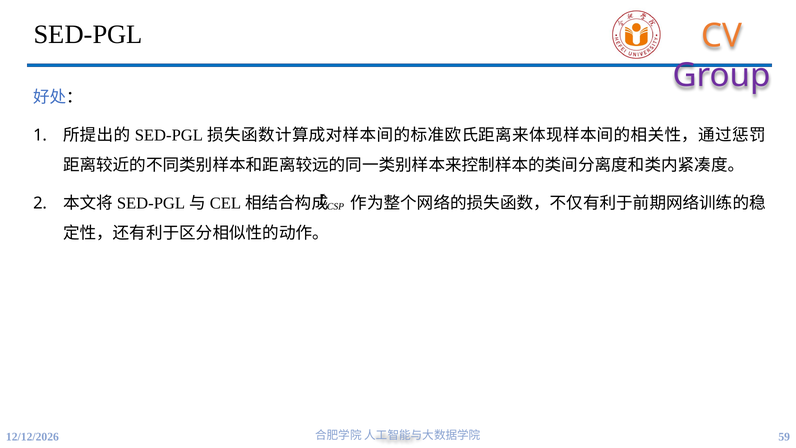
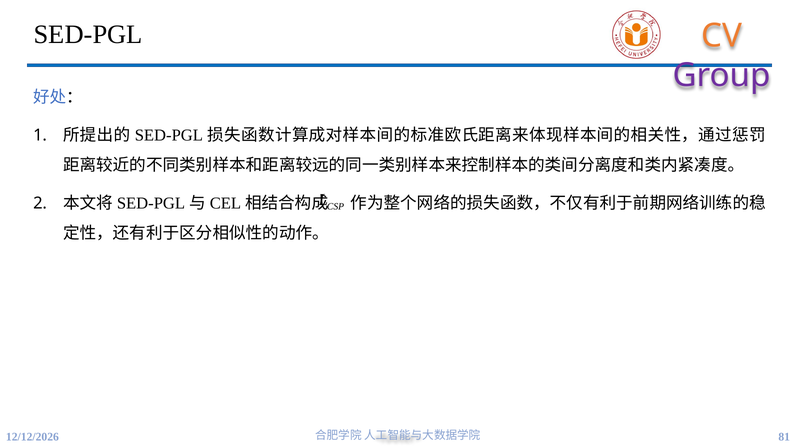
59: 59 -> 81
